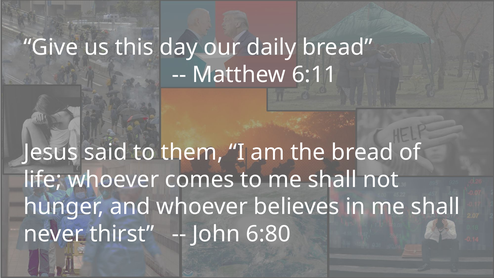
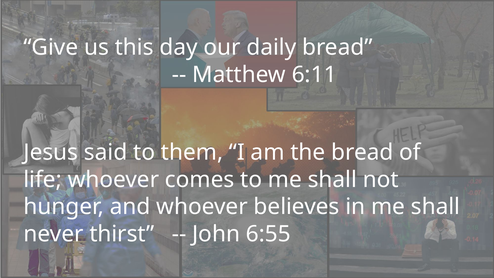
6:80: 6:80 -> 6:55
